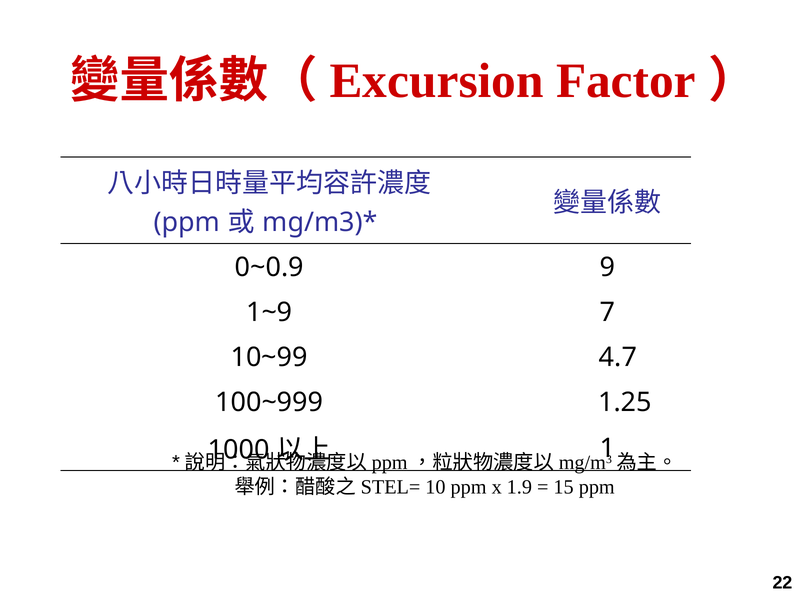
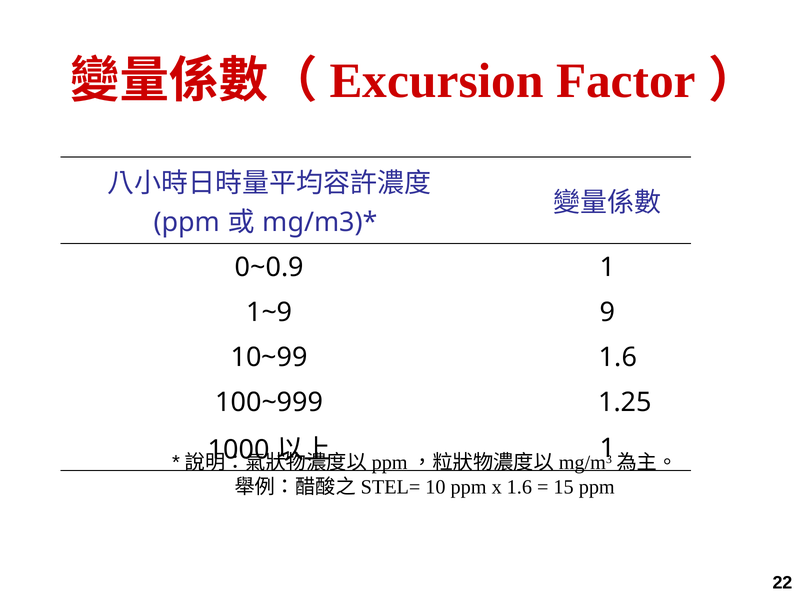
0~0.9 9: 9 -> 1
7: 7 -> 9
10~99 4.7: 4.7 -> 1.6
x 1.9: 1.9 -> 1.6
